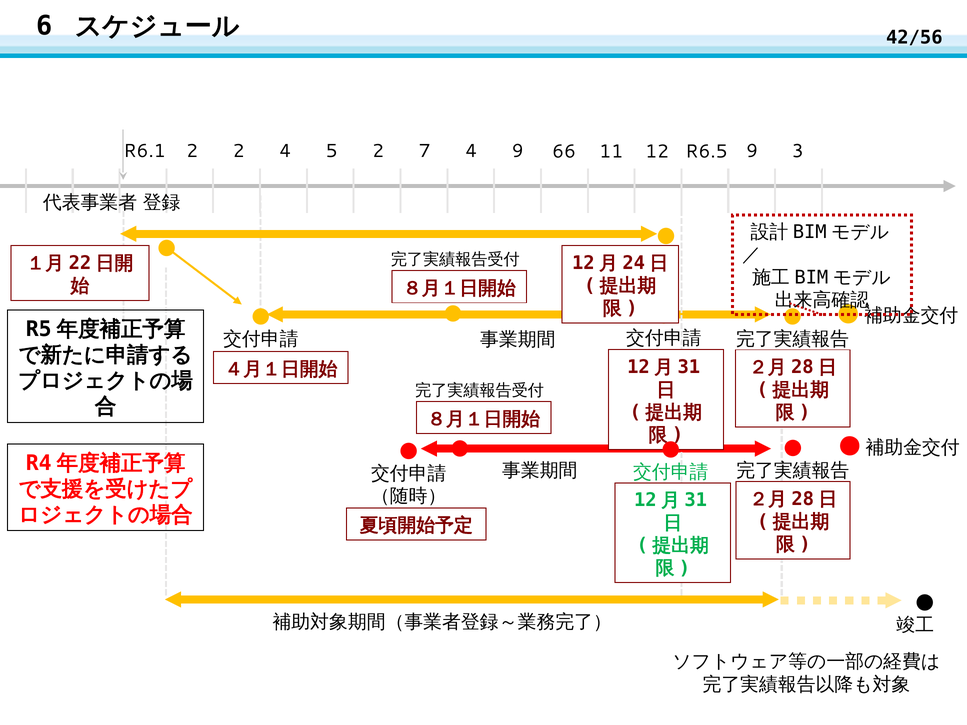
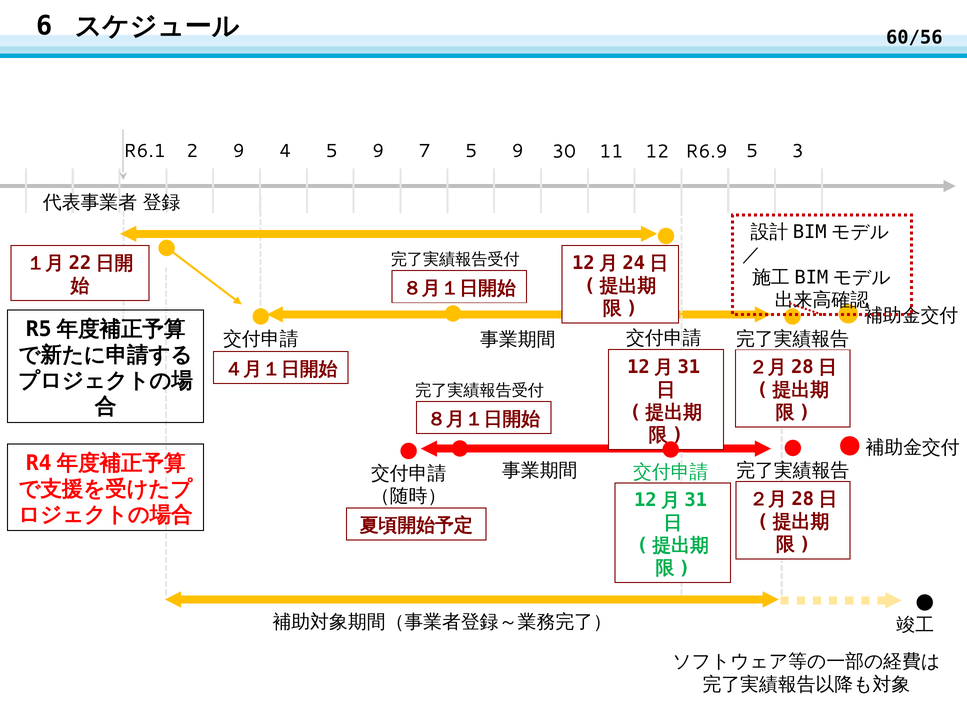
42/56: 42/56 -> 60/56
2 2: 2 -> 9
4 5 2: 2 -> 9
7 4: 4 -> 5
66: 66 -> 30
R6.5: R6.5 -> R6.9
12 9: 9 -> 5
